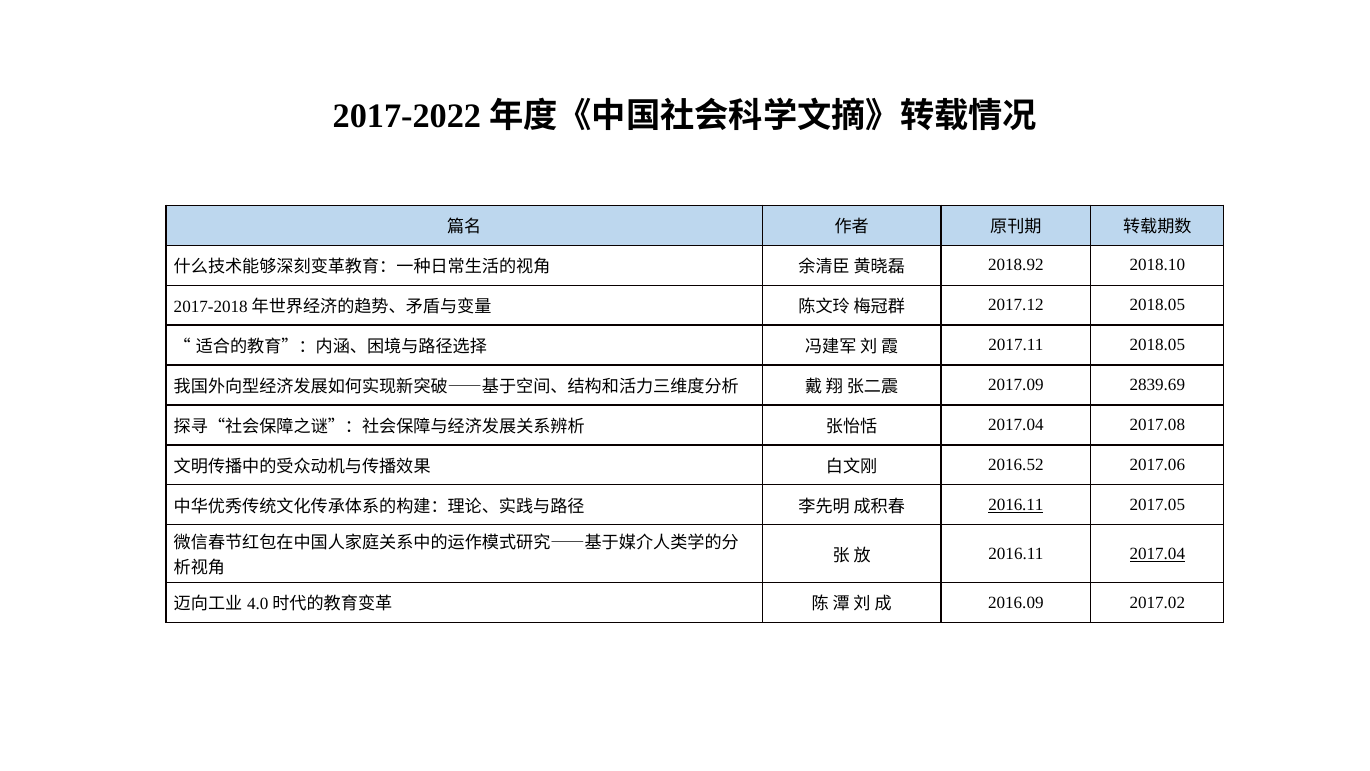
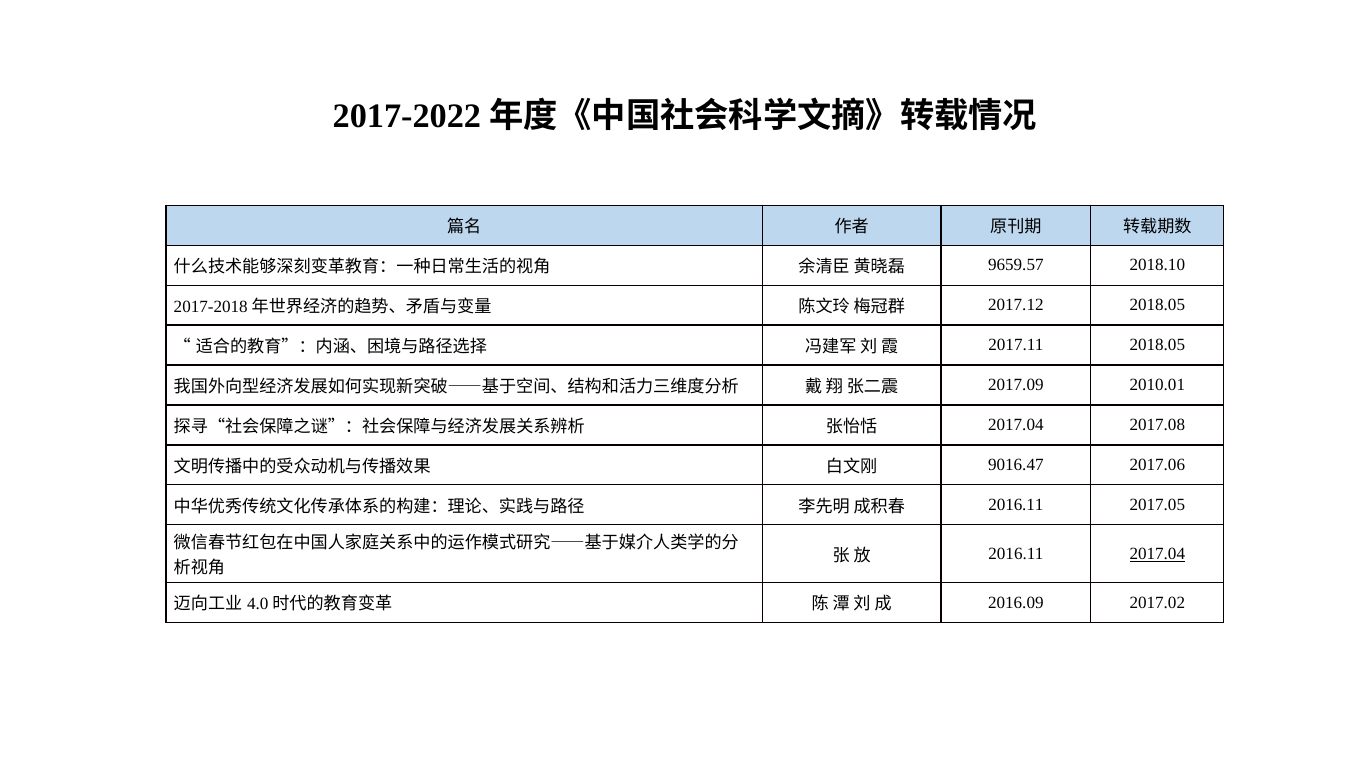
2018.92: 2018.92 -> 9659.57
2839.69: 2839.69 -> 2010.01
2016.52: 2016.52 -> 9016.47
2016.11 at (1016, 505) underline: present -> none
